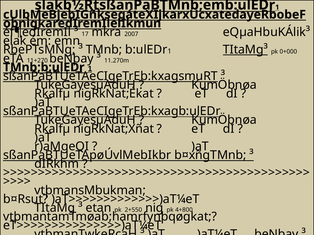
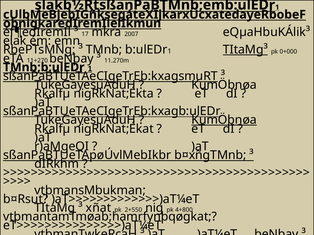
nigRkNat;Ékat: nigRkNat;Ékat -> nigRkNat;Ékta
KumÖbnøa at (224, 120) underline: none -> present
nigRkNat;Xñat: nigRkNat;Xñat -> nigRkNat;Ékat
etan: etan -> xñat
